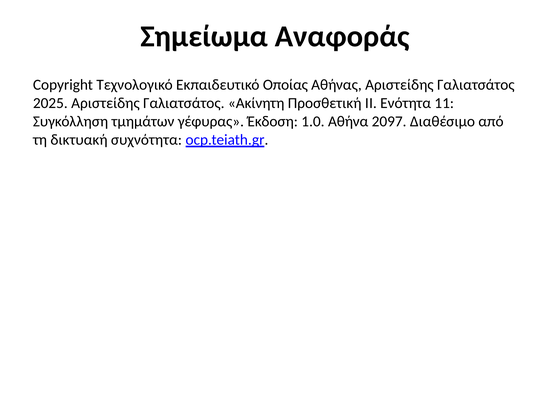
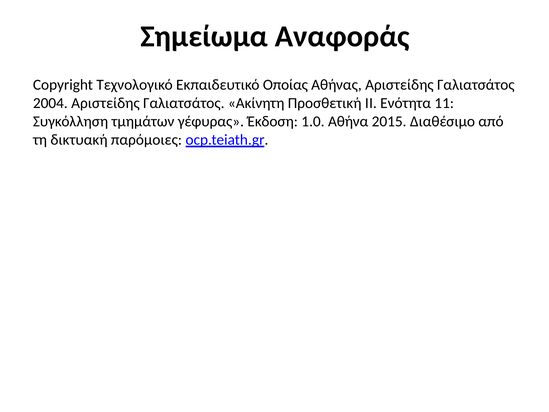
2025: 2025 -> 2004
2097: 2097 -> 2015
συχνότητα: συχνότητα -> παρόμοιες
